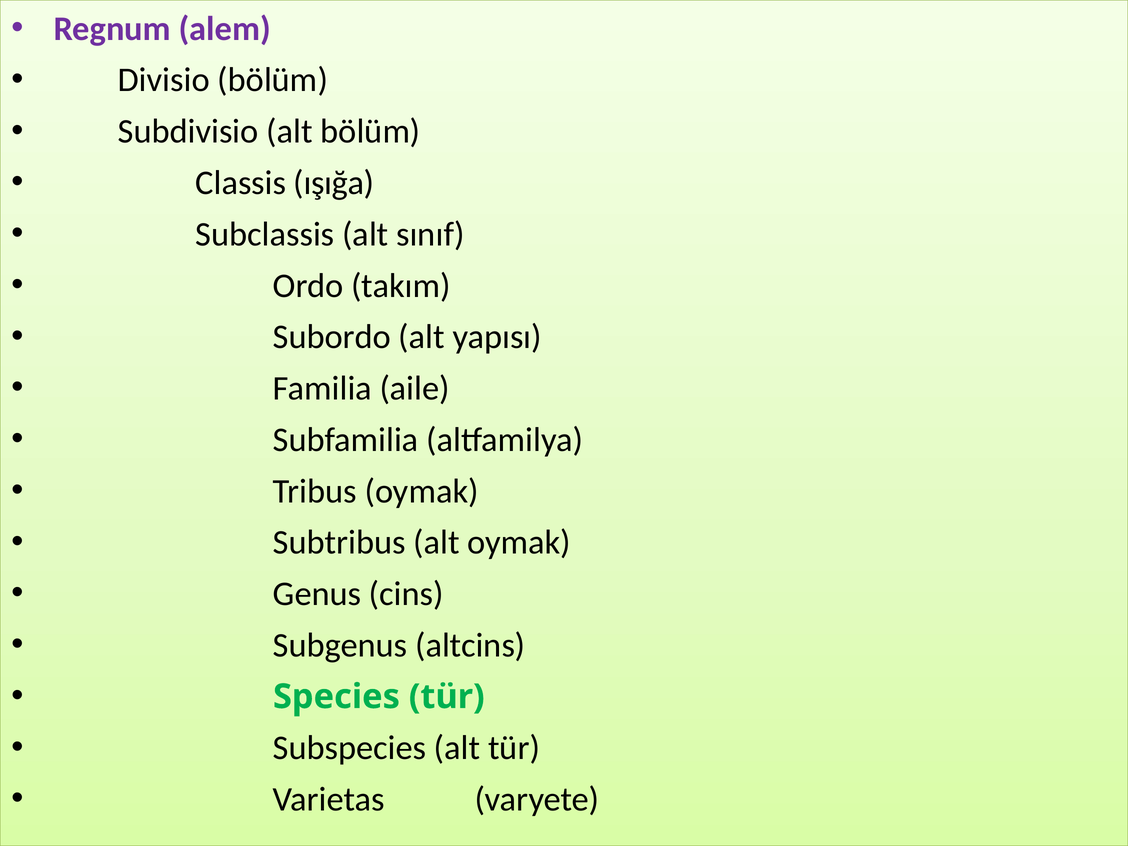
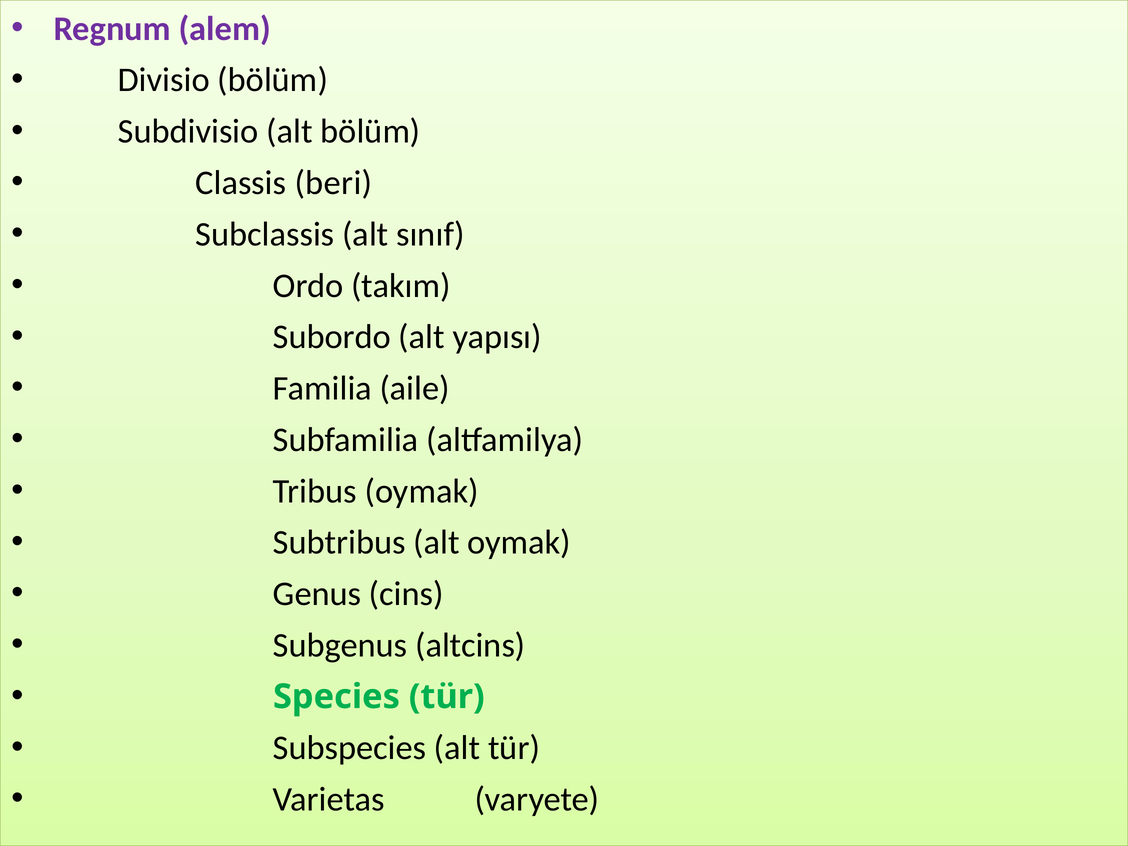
ışığa: ışığa -> beri
